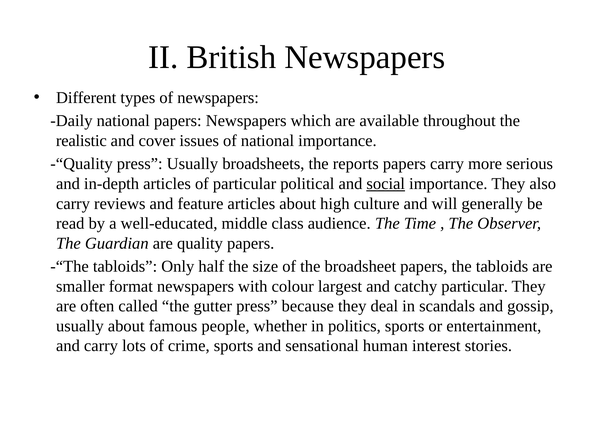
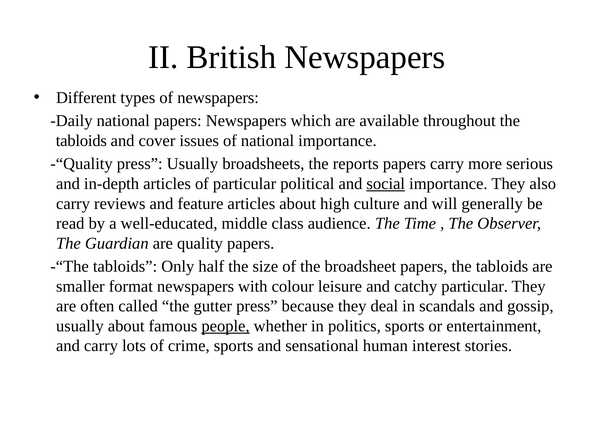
realistic at (81, 141): realistic -> tabloids
largest: largest -> leisure
people underline: none -> present
